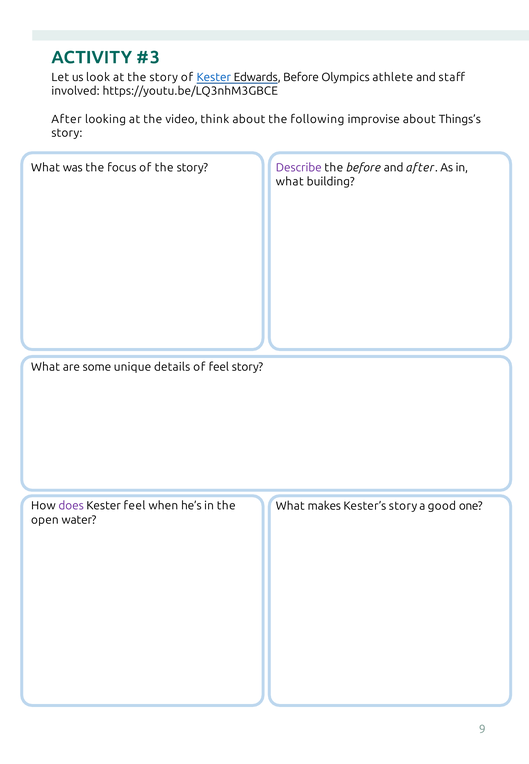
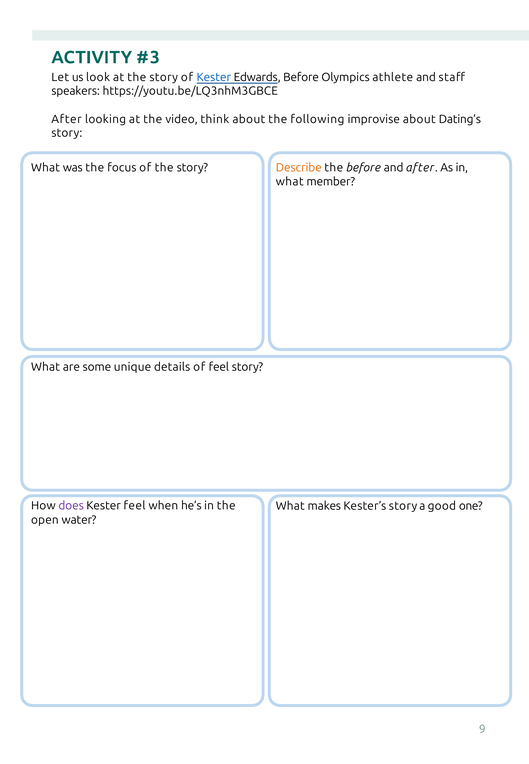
involved: involved -> speakers
Things’s: Things’s -> Dating’s
Describe colour: purple -> orange
building: building -> member
